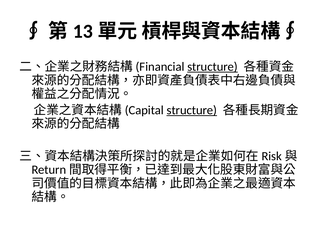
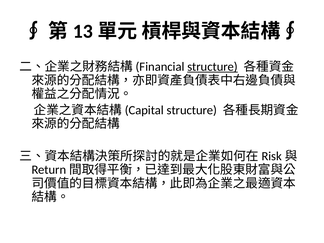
structure at (192, 110) underline: present -> none
